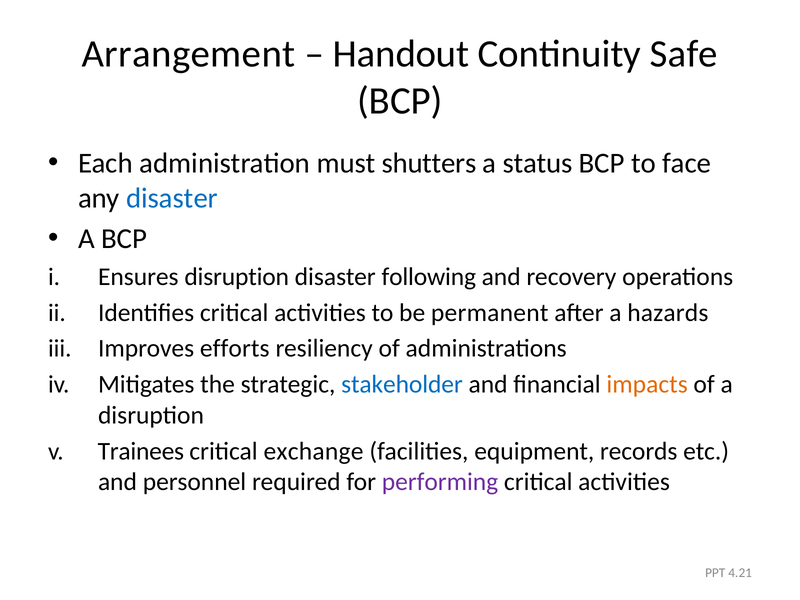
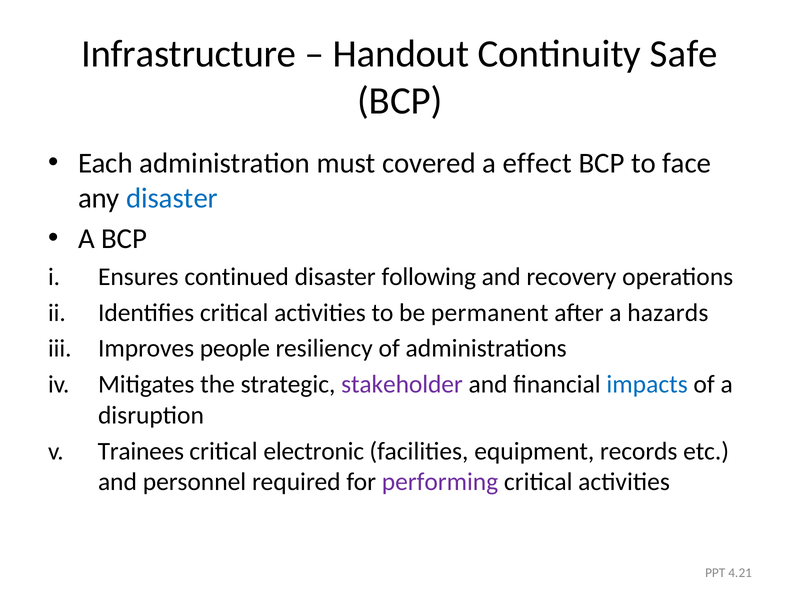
Arrangement: Arrangement -> Infrastructure
shutters: shutters -> covered
status: status -> effect
Ensures disruption: disruption -> continued
efforts: efforts -> people
stakeholder colour: blue -> purple
impacts colour: orange -> blue
exchange: exchange -> electronic
